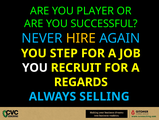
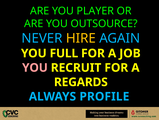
SUCCESSFUL: SUCCESSFUL -> OUTSOURCE
STEP: STEP -> FULL
YOU at (35, 67) colour: white -> pink
SELLING: SELLING -> PROFILE
